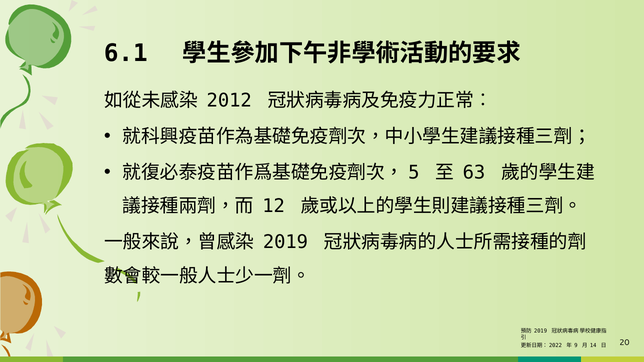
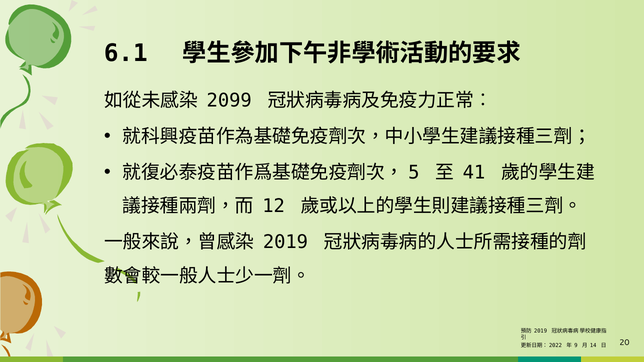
2012: 2012 -> 2099
63: 63 -> 41
